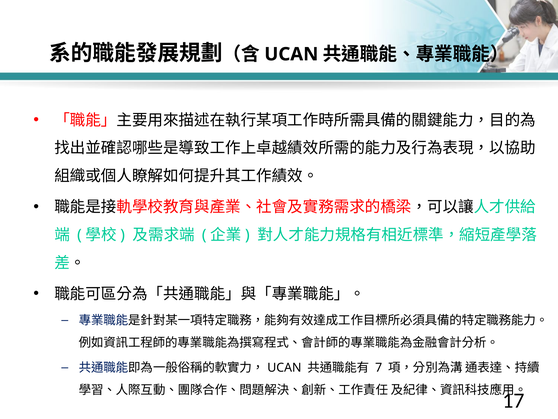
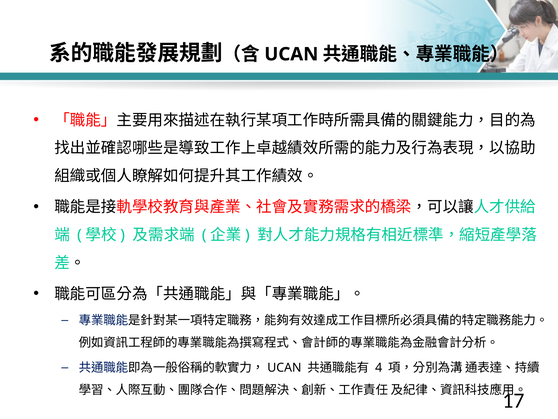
7: 7 -> 4
